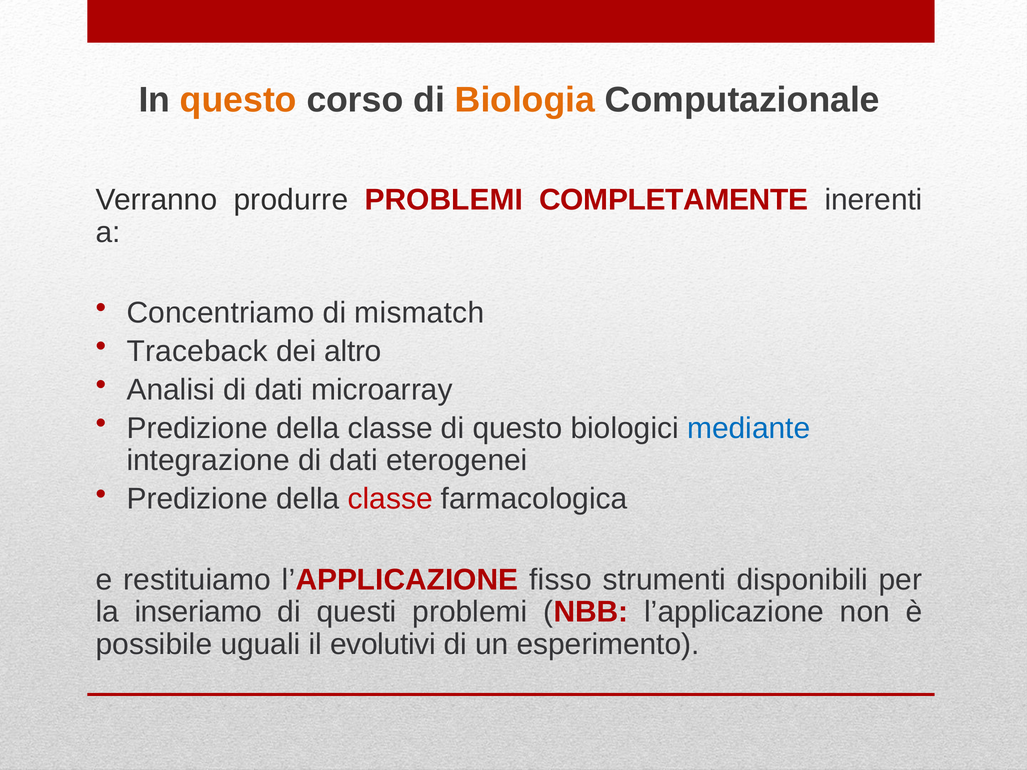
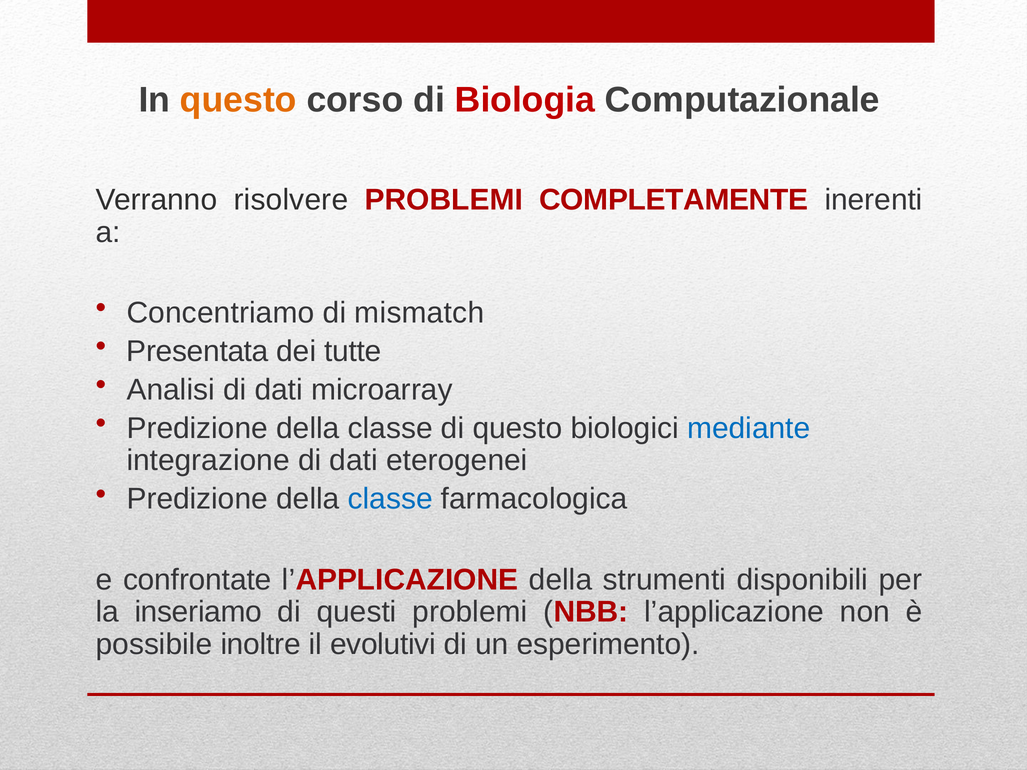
Biologia colour: orange -> red
produrre: produrre -> risolvere
Traceback: Traceback -> Presentata
altro: altro -> tutte
classe at (390, 499) colour: red -> blue
restituiamo: restituiamo -> confrontate
l’APPLICAZIONE fisso: fisso -> della
uguali: uguali -> inoltre
